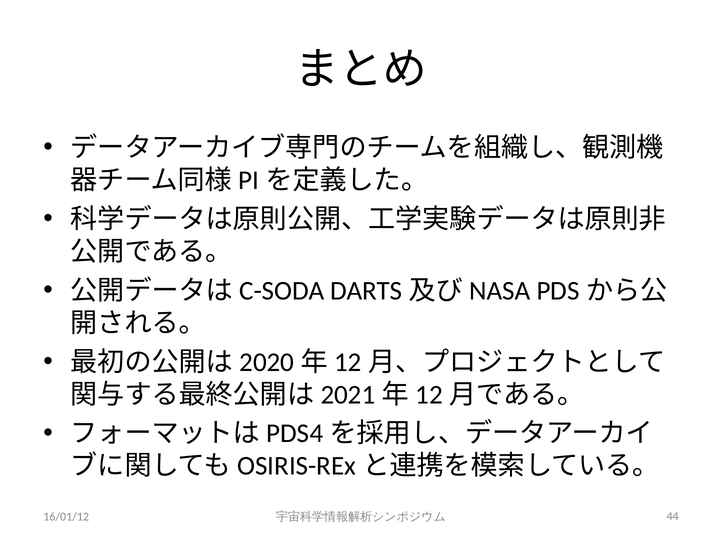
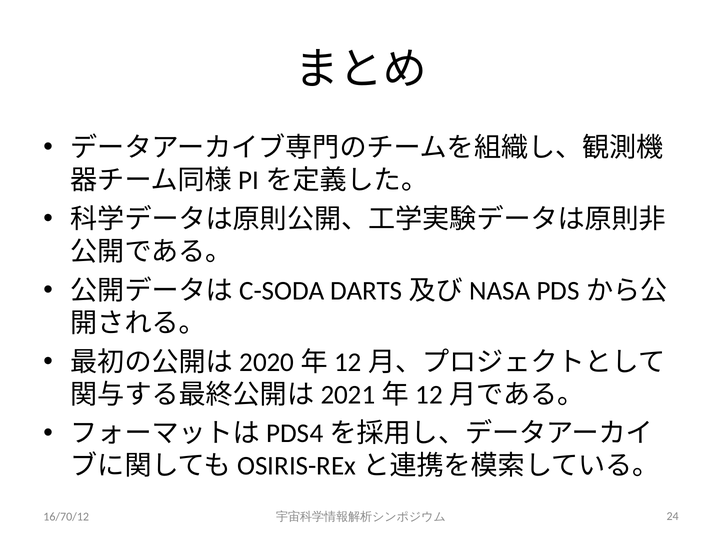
16/01/12: 16/01/12 -> 16/70/12
44: 44 -> 24
